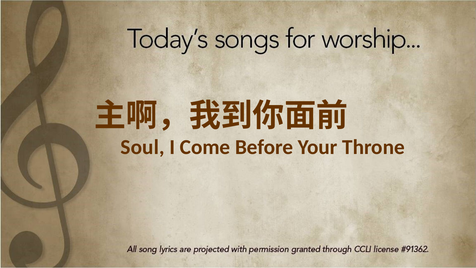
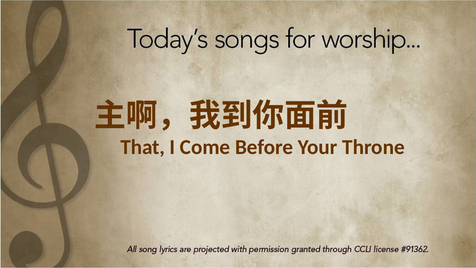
Soul: Soul -> That
